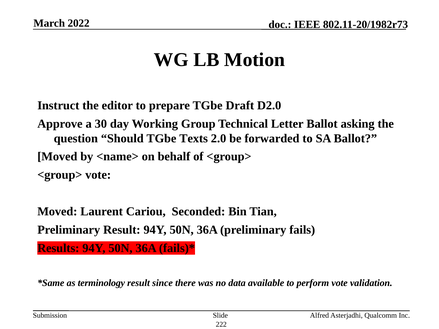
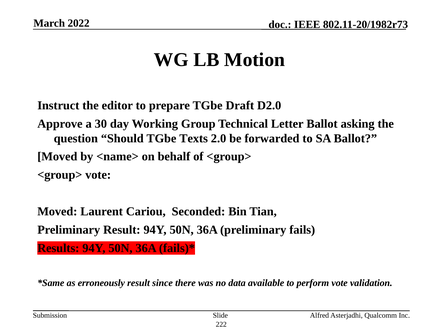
terminology: terminology -> erroneously
